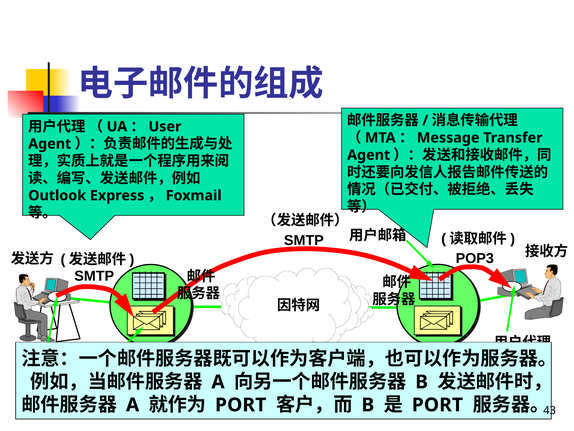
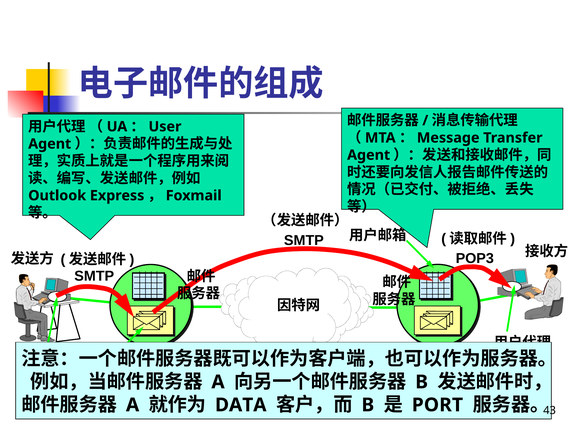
PORT at (241, 405): PORT -> DATA
